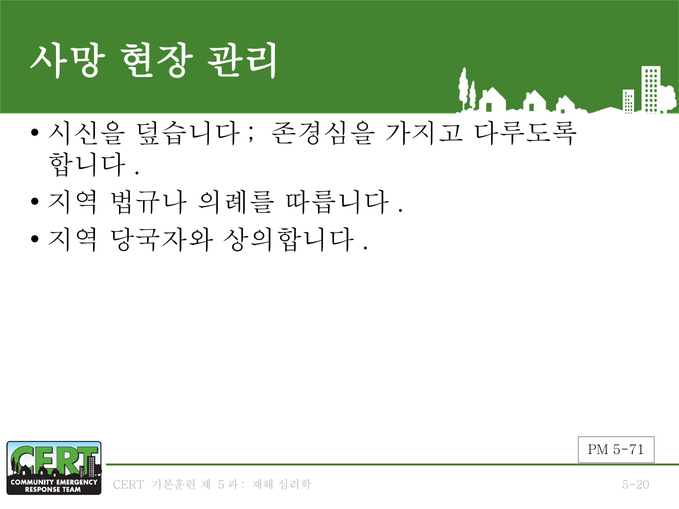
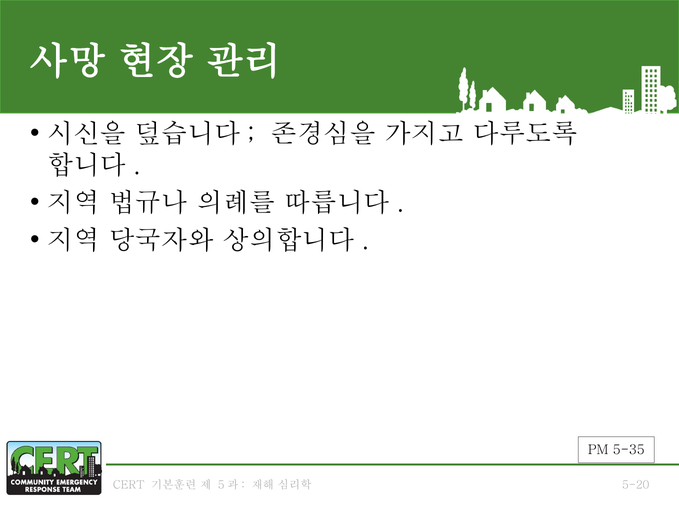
5-71: 5-71 -> 5-35
